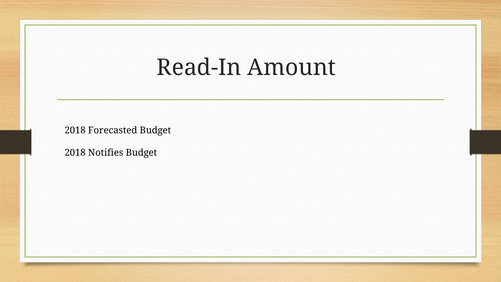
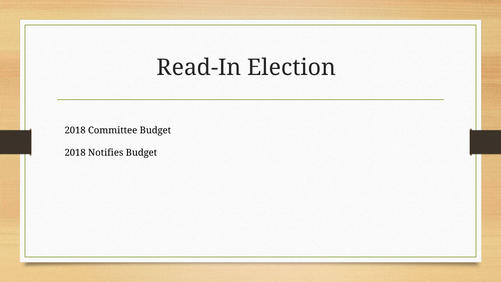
Amount: Amount -> Election
Forecasted: Forecasted -> Committee
